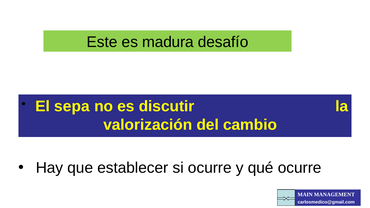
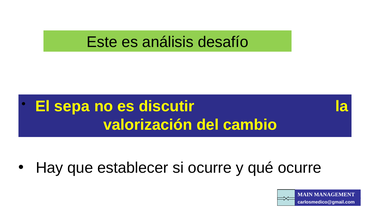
madura: madura -> análisis
